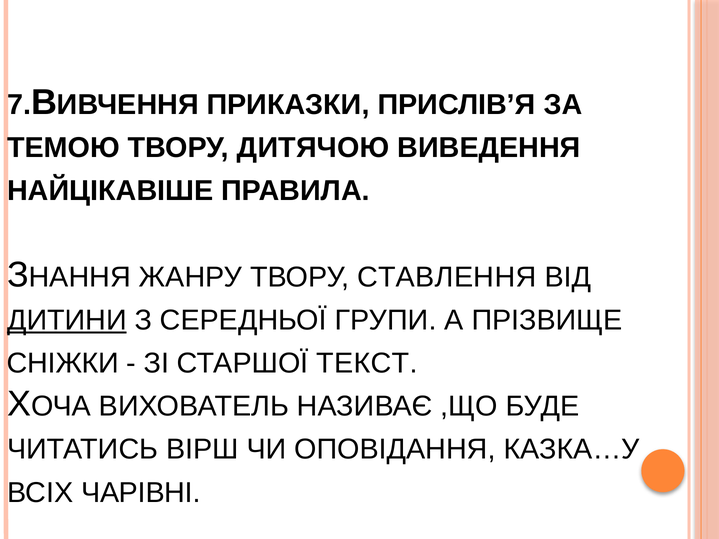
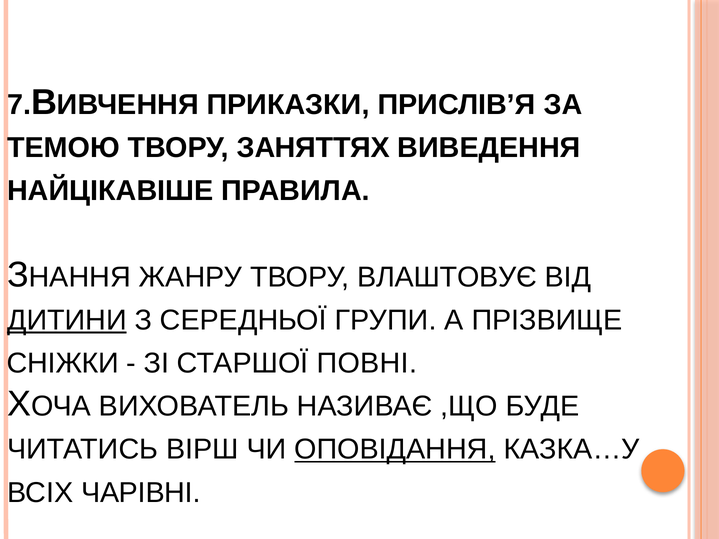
ДИТЯЧОЮ: ДИТЯЧОЮ -> ЗАНЯТТЯХ
СТАВЛЕННЯ: СТАВЛЕННЯ -> ВЛАШТОВУЄ
ТЕКСТ: ТЕКСТ -> ПОВНІ
ОПОВІДАННЯ underline: none -> present
